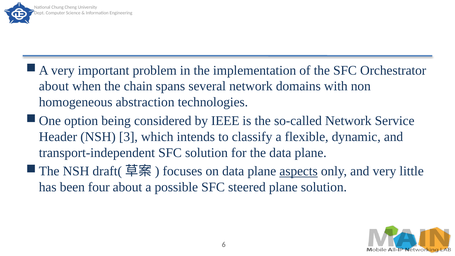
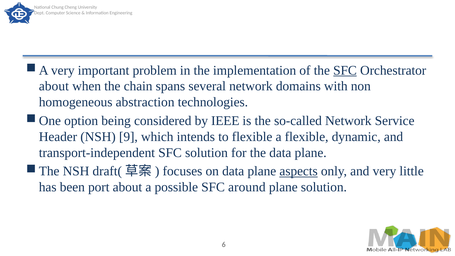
SFC at (345, 70) underline: none -> present
3: 3 -> 9
to classify: classify -> flexible
four: four -> port
steered: steered -> around
